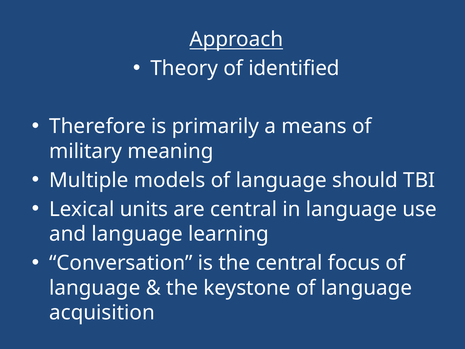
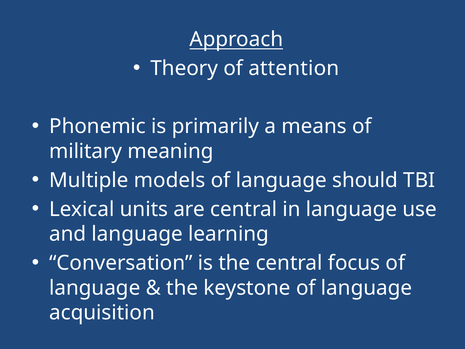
identified: identified -> attention
Therefore: Therefore -> Phonemic
